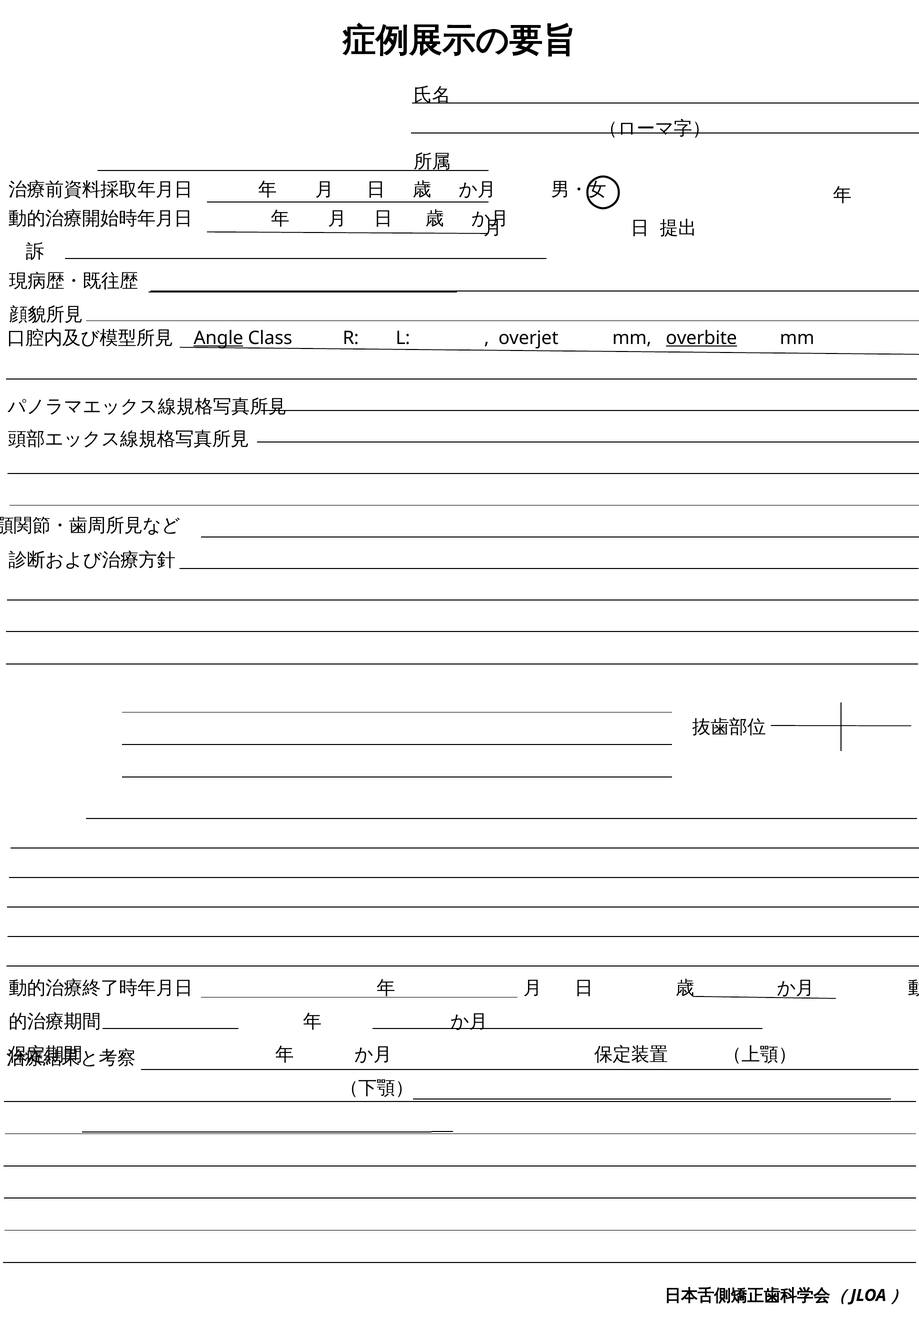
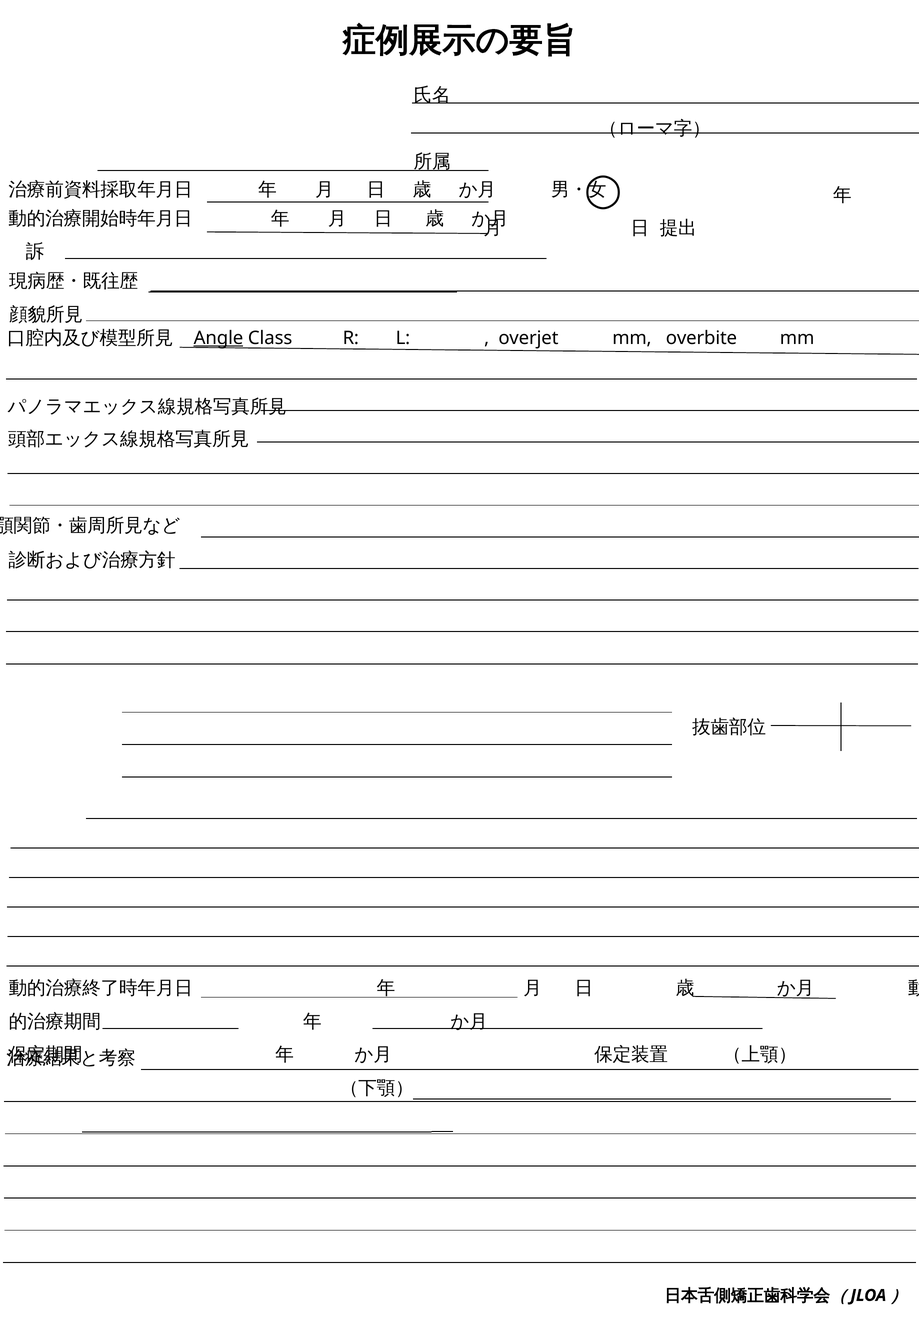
overbite underline: present -> none
